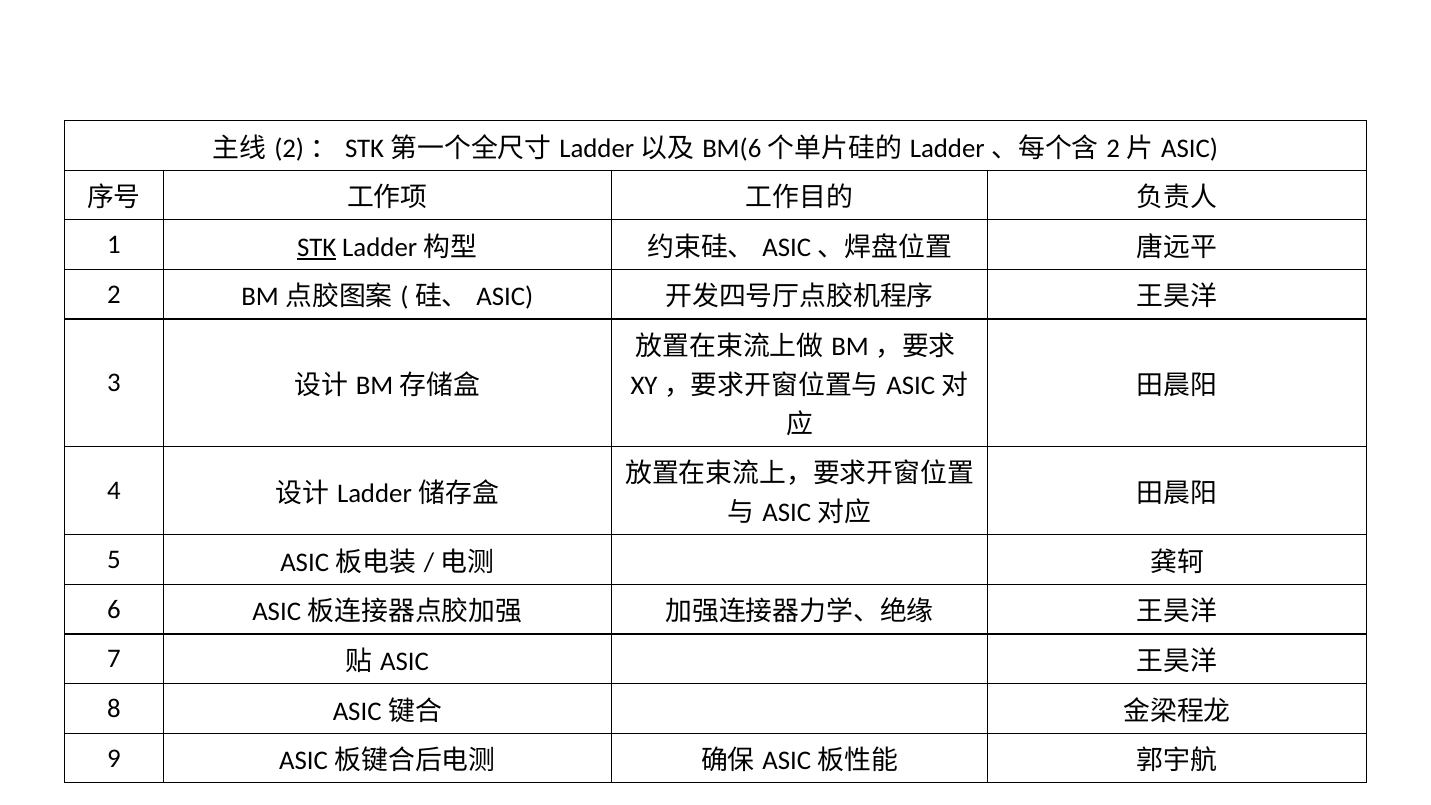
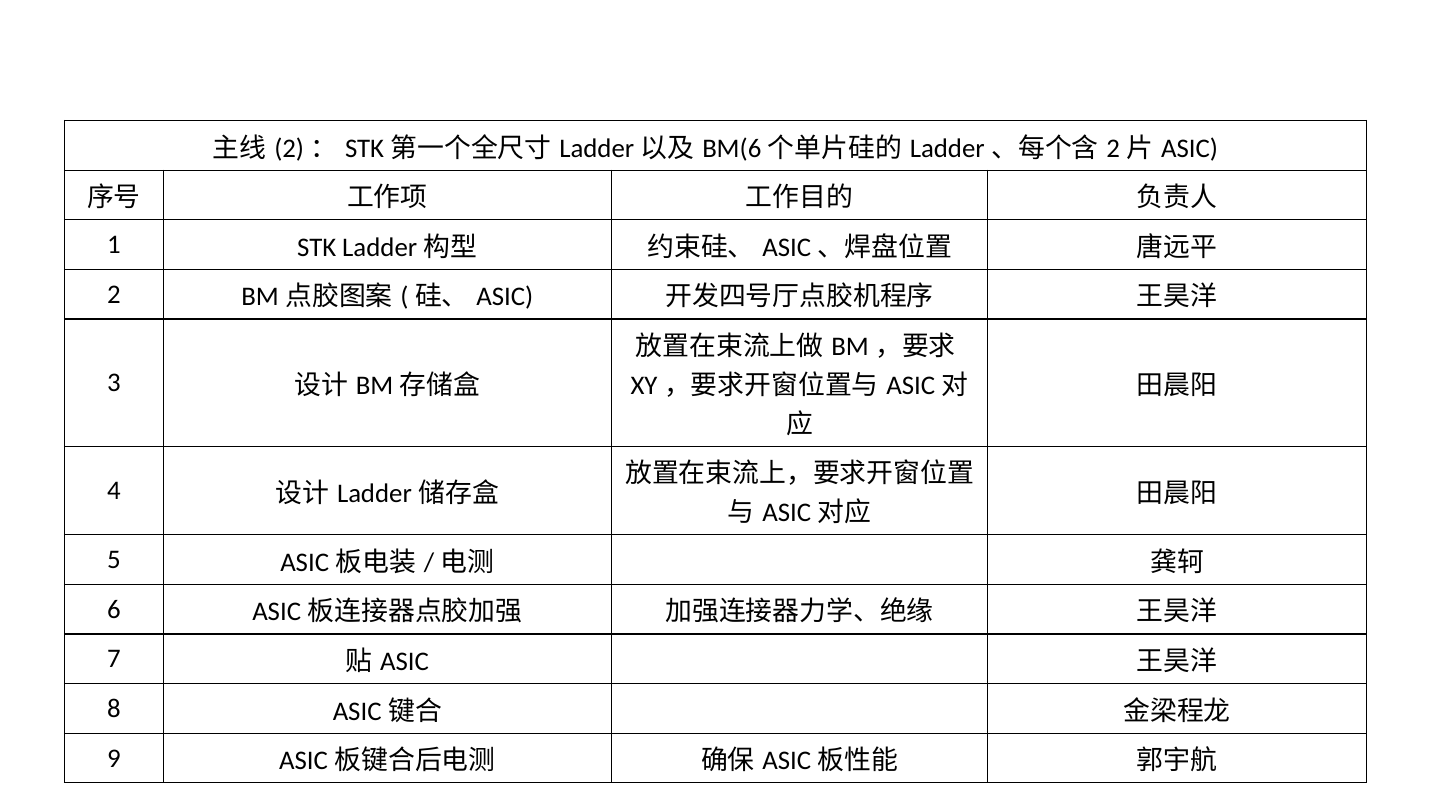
STK underline: present -> none
